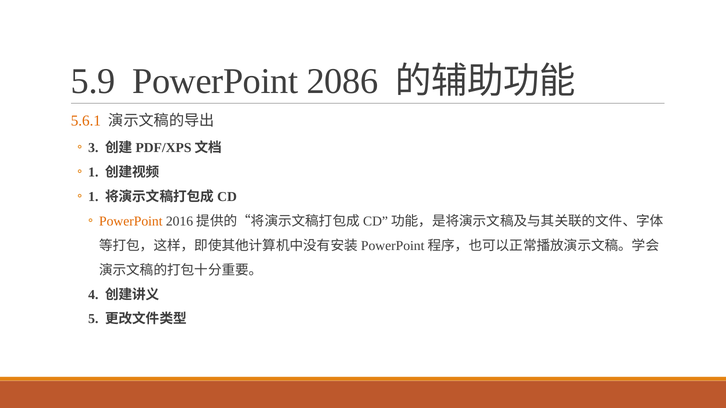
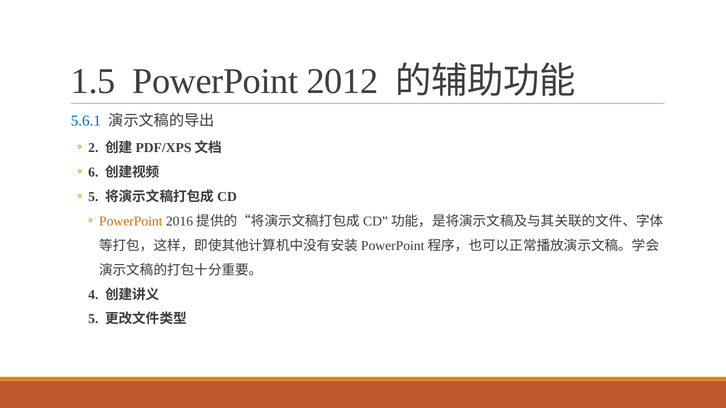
5.9: 5.9 -> 1.5
2086: 2086 -> 2012
5.6.1 colour: orange -> blue
3: 3 -> 2
1 at (93, 172): 1 -> 6
1 at (93, 197): 1 -> 5
